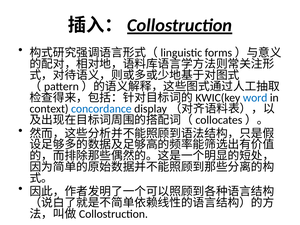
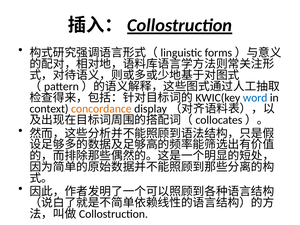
concordance colour: blue -> orange
